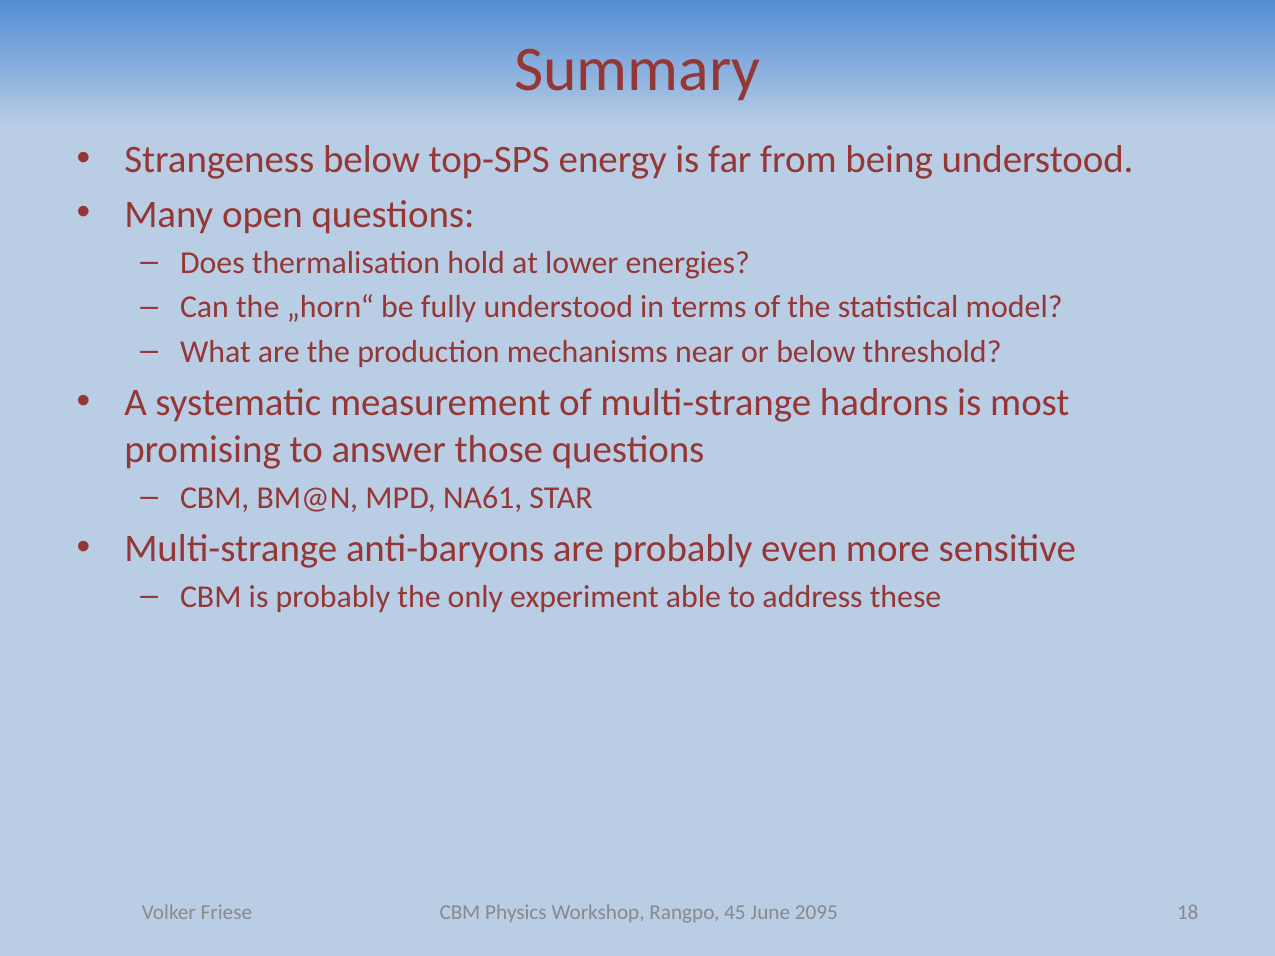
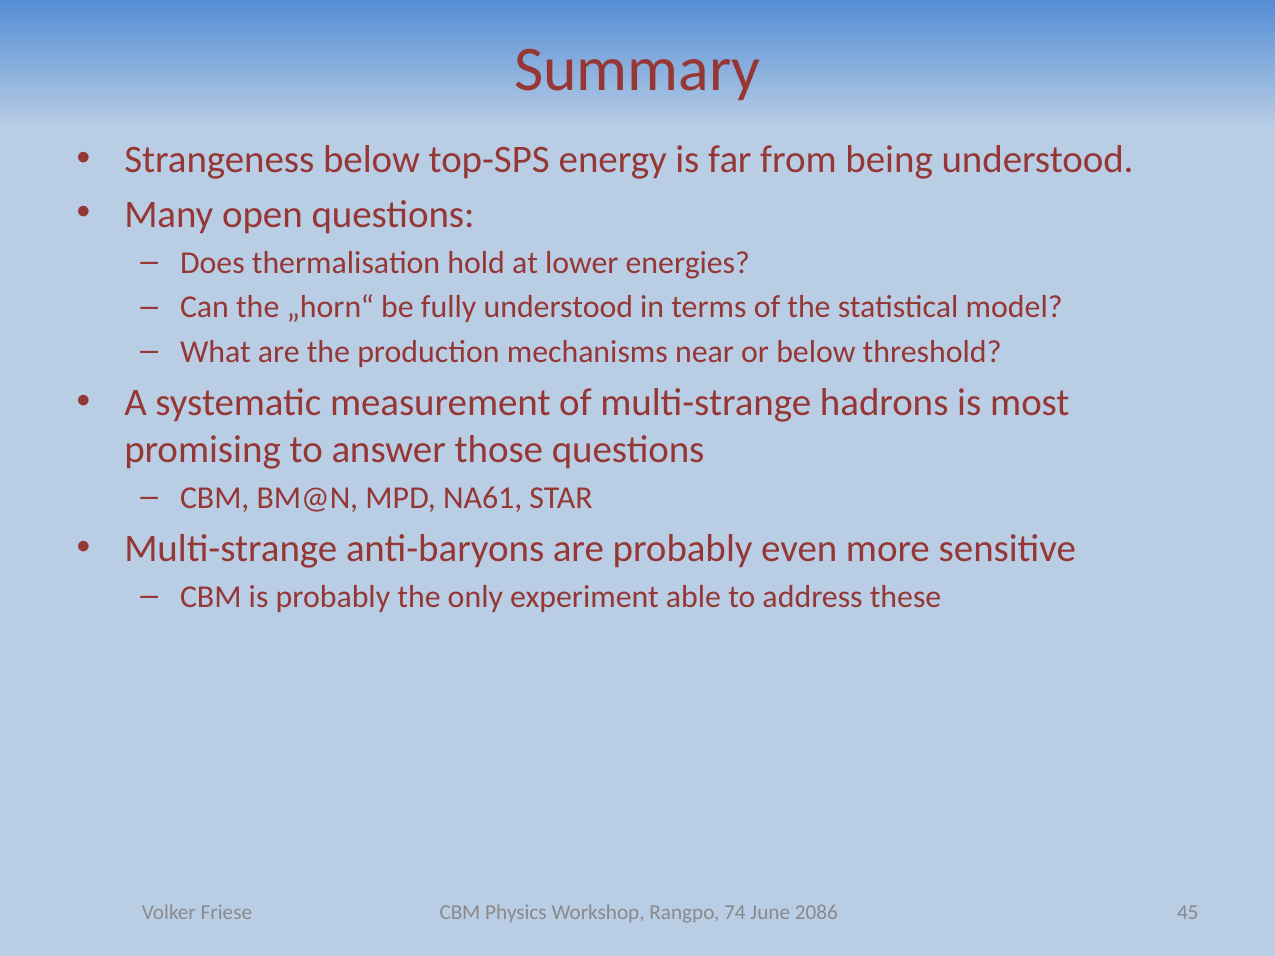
45: 45 -> 74
2095: 2095 -> 2086
18: 18 -> 45
